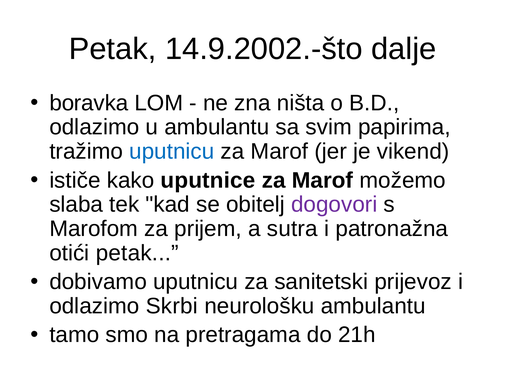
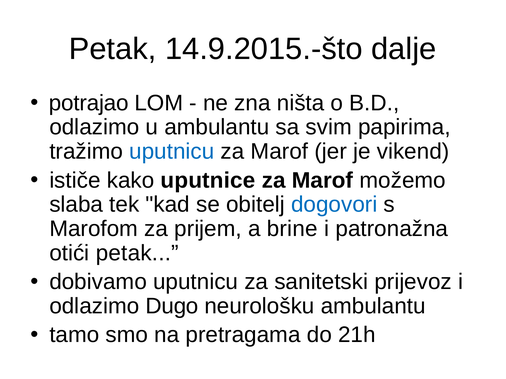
14.9.2002.-što: 14.9.2002.-što -> 14.9.2015.-što
boravka: boravka -> potrajao
dogovori colour: purple -> blue
sutra: sutra -> brine
Skrbi: Skrbi -> Dugo
